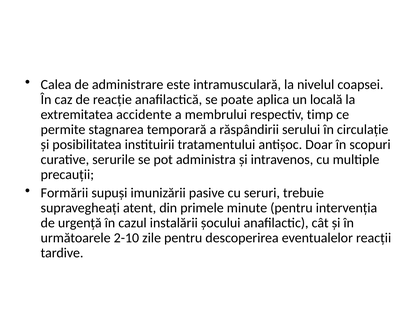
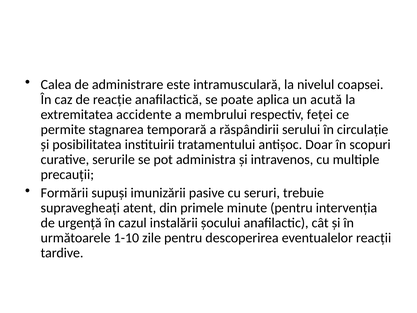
locală: locală -> acută
timp: timp -> feţei
2-10: 2-10 -> 1-10
